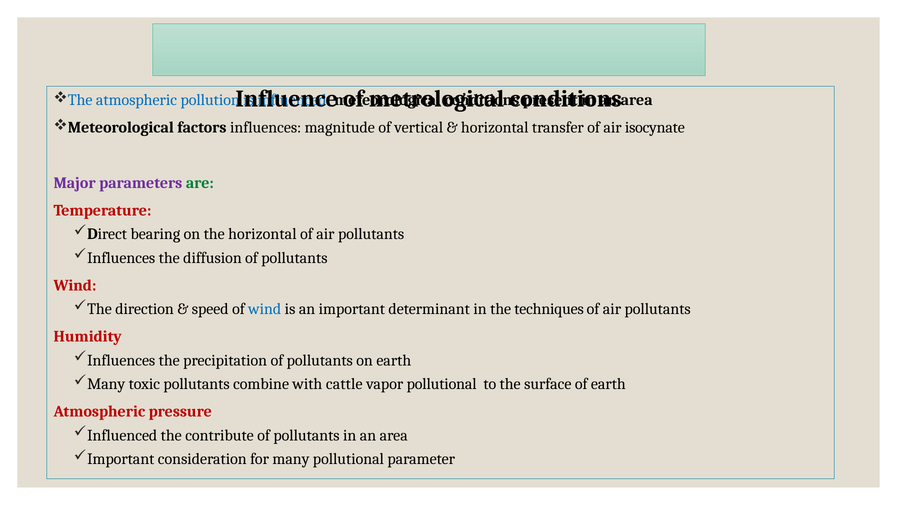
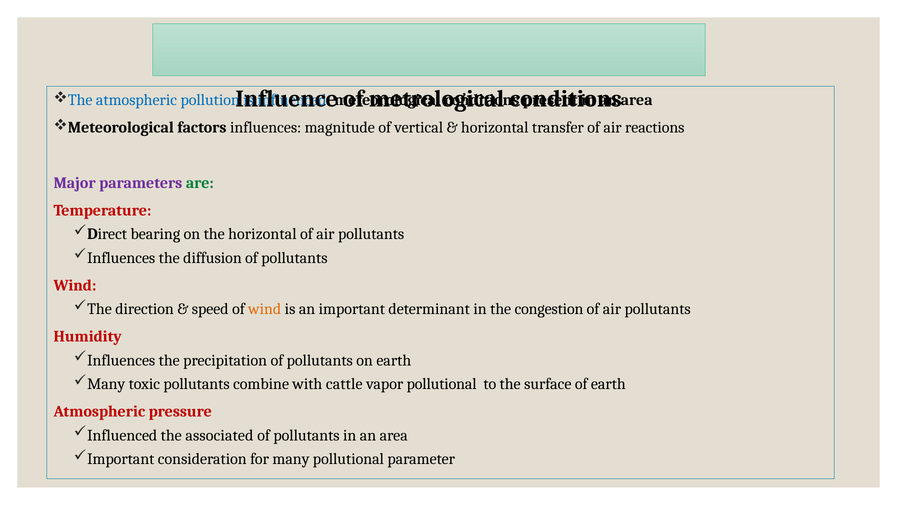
isocynate: isocynate -> reactions
wind at (265, 309) colour: blue -> orange
techniques: techniques -> congestion
contribute: contribute -> associated
